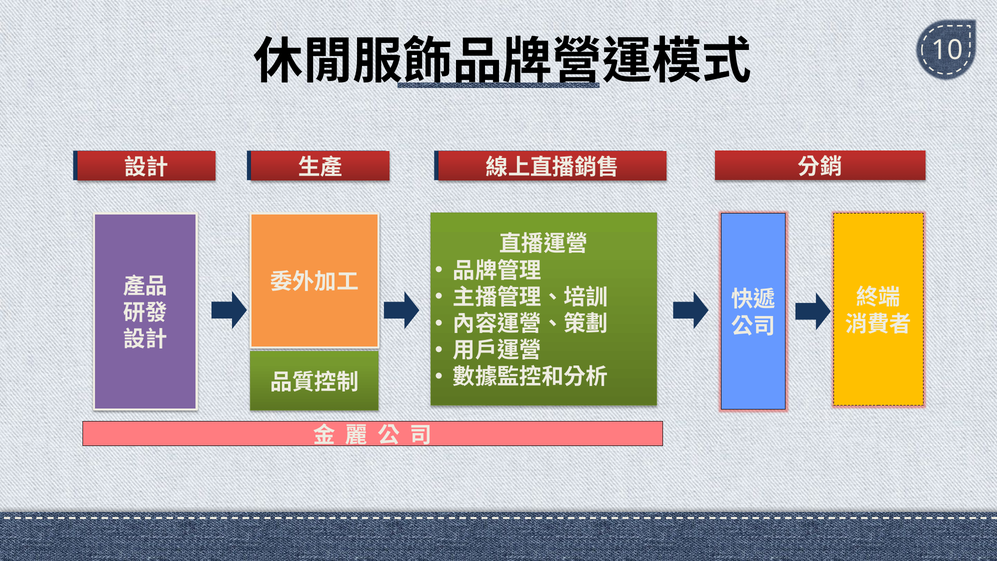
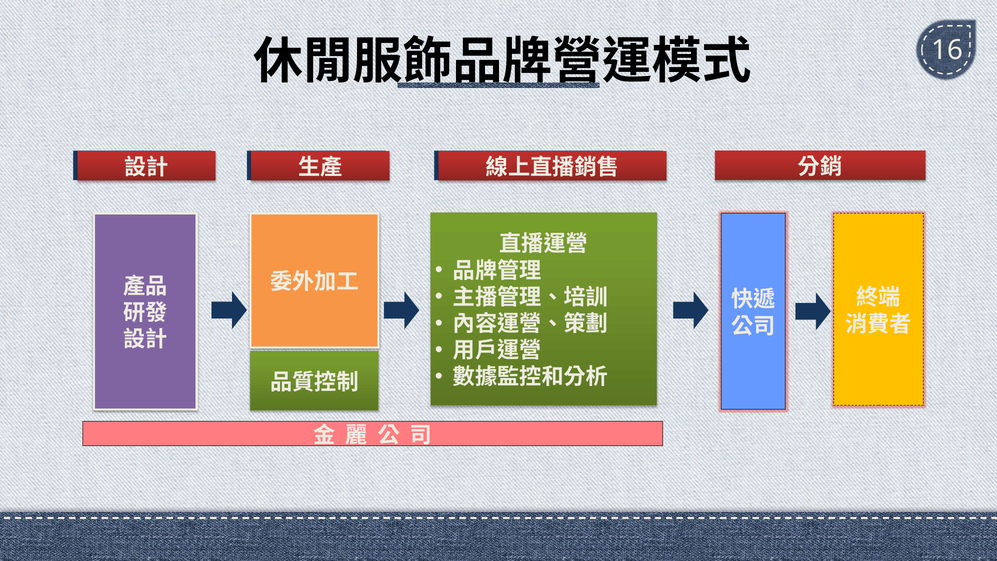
10: 10 -> 16
